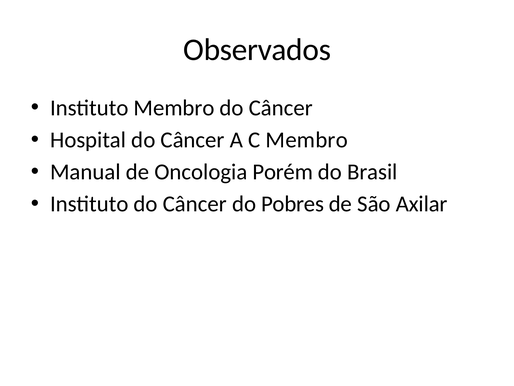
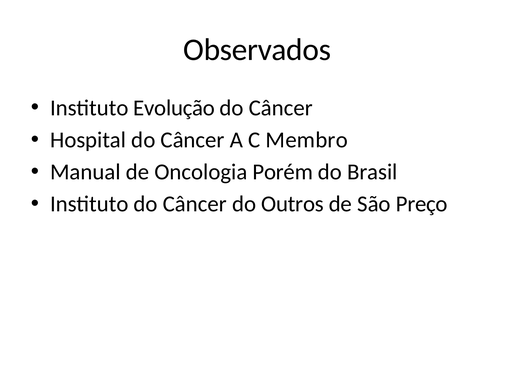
Instituto Membro: Membro -> Evolução
Pobres: Pobres -> Outros
Axilar: Axilar -> Preço
